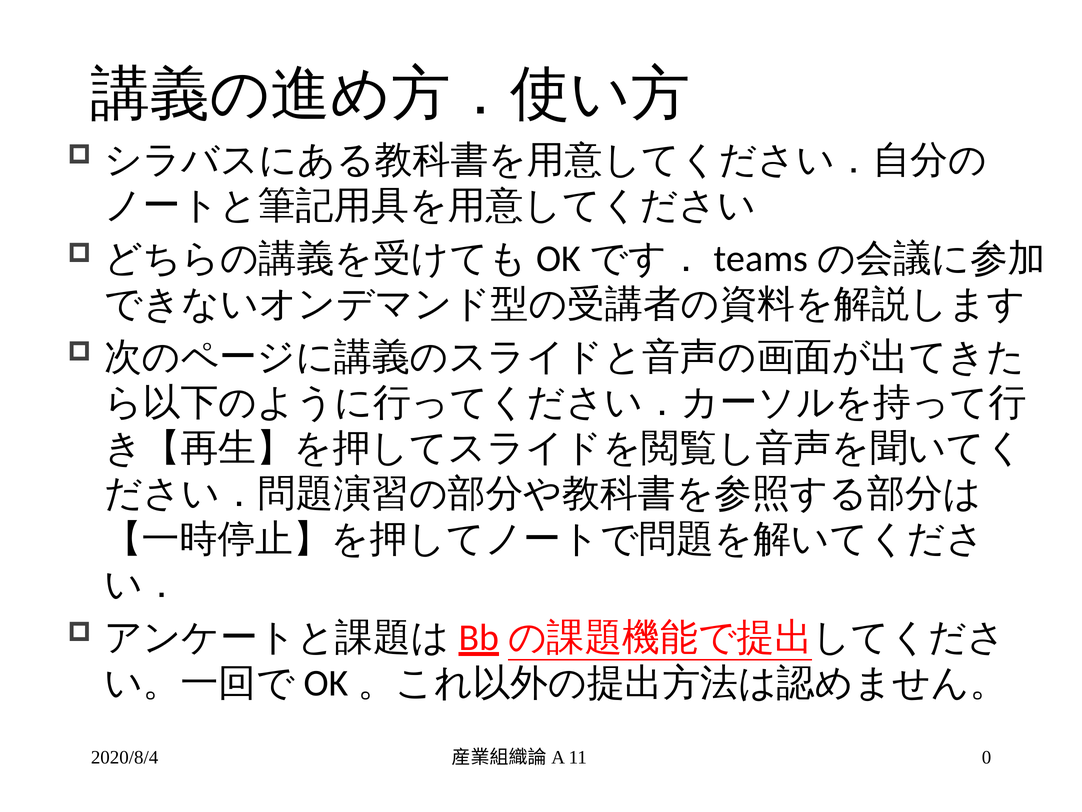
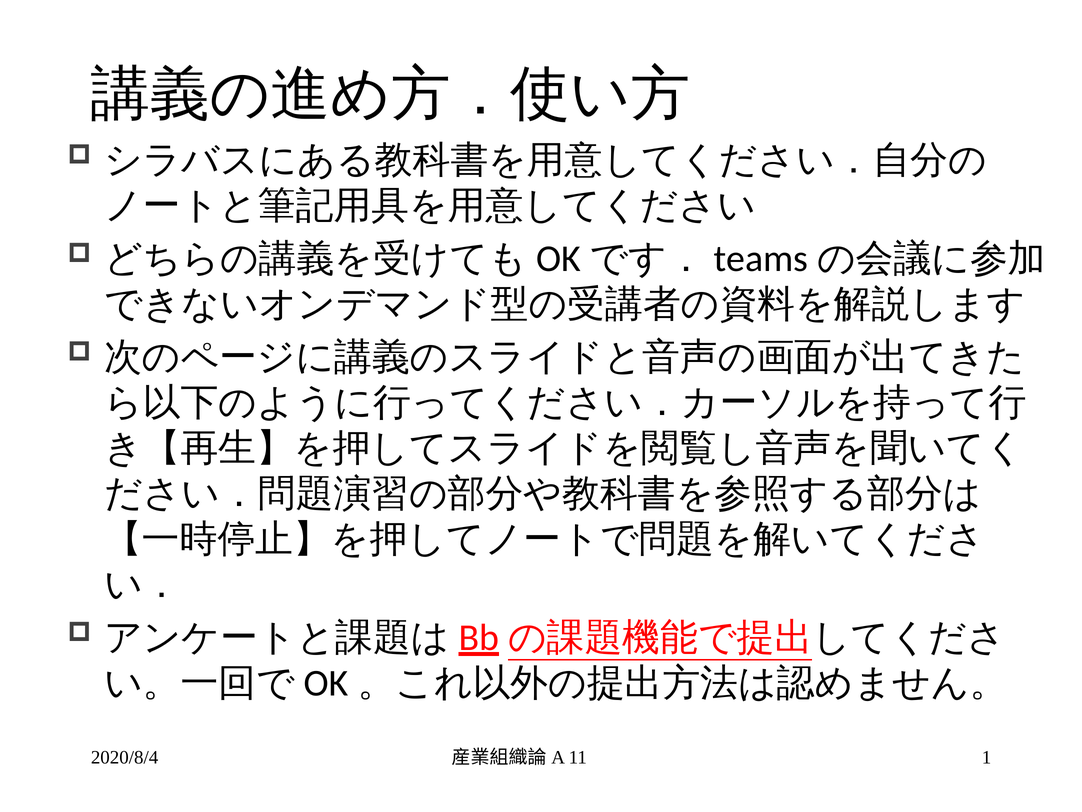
0: 0 -> 1
